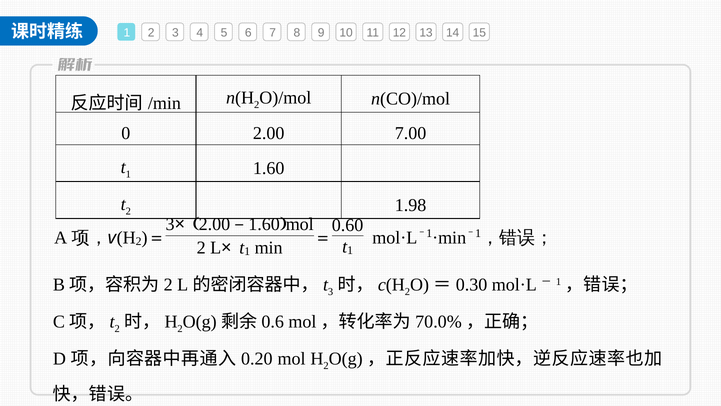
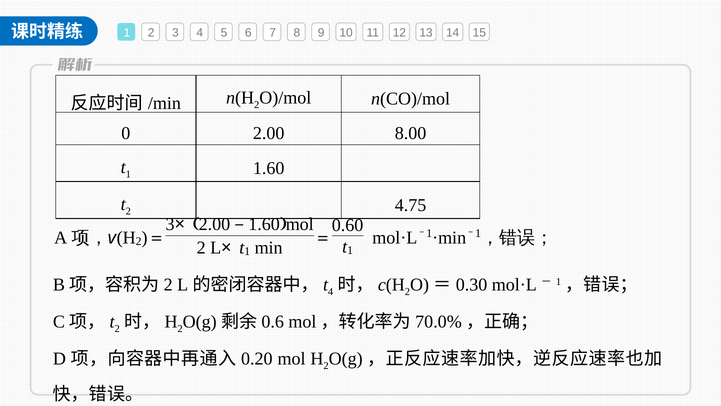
7.00: 7.00 -> 8.00
1.98: 1.98 -> 4.75
3 at (331, 292): 3 -> 4
